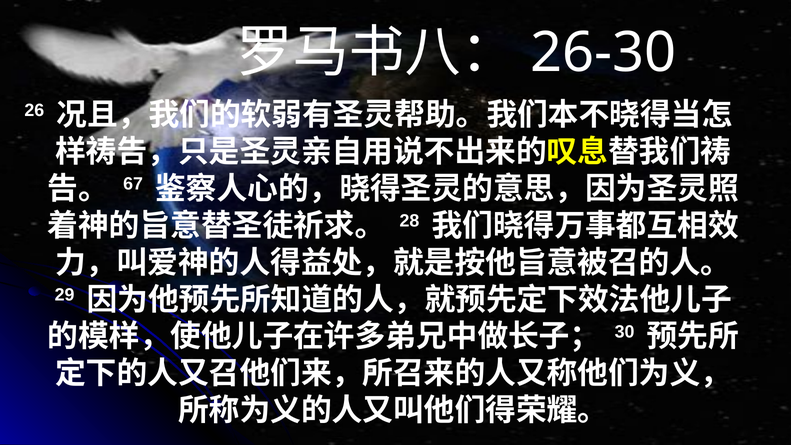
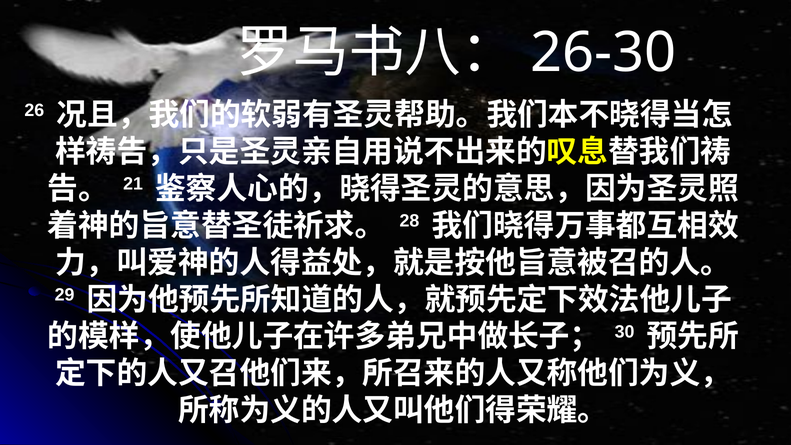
67: 67 -> 21
